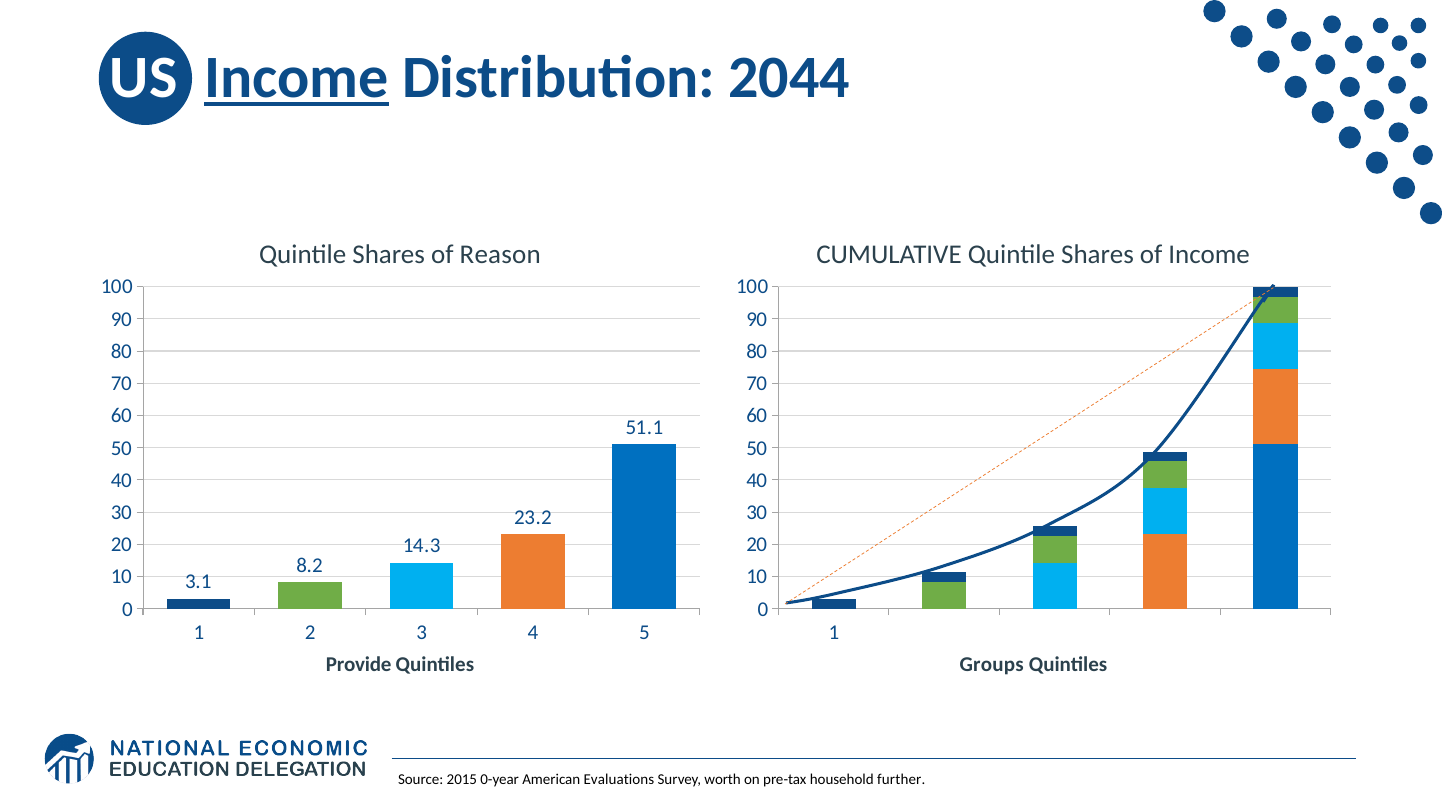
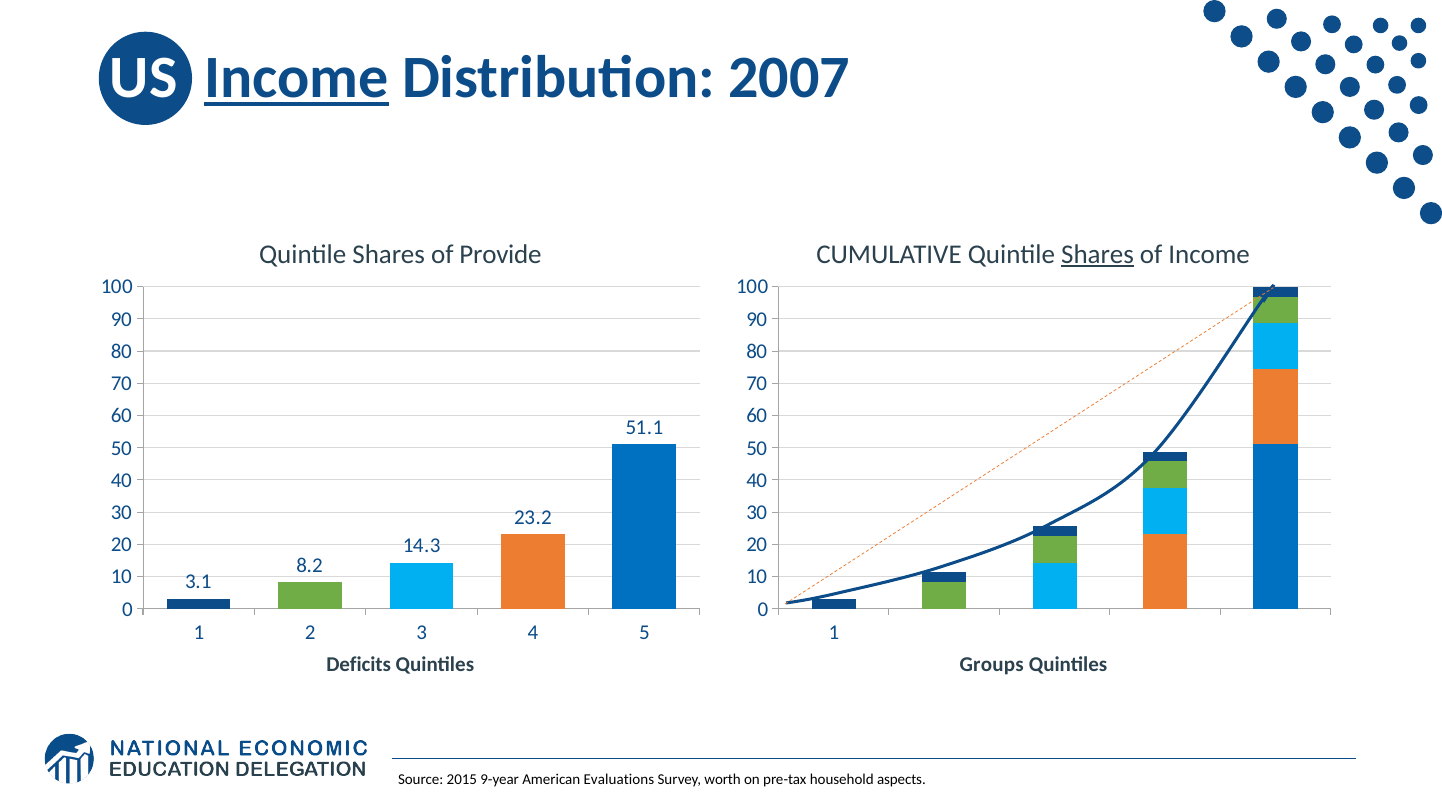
2044: 2044 -> 2007
Reason: Reason -> Provide
Shares at (1098, 254) underline: none -> present
Provide: Provide -> Deficits
0-year: 0-year -> 9-year
further: further -> aspects
